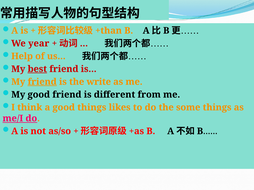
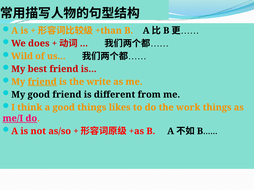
year: year -> does
Help: Help -> Wild
best underline: present -> none
some: some -> work
